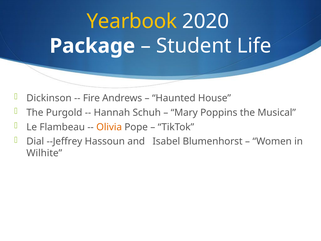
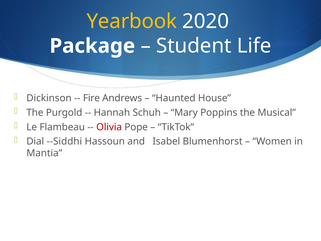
Olivia colour: orange -> red
--Jeffrey: --Jeffrey -> --Siddhi
Wilhite: Wilhite -> Mantia
